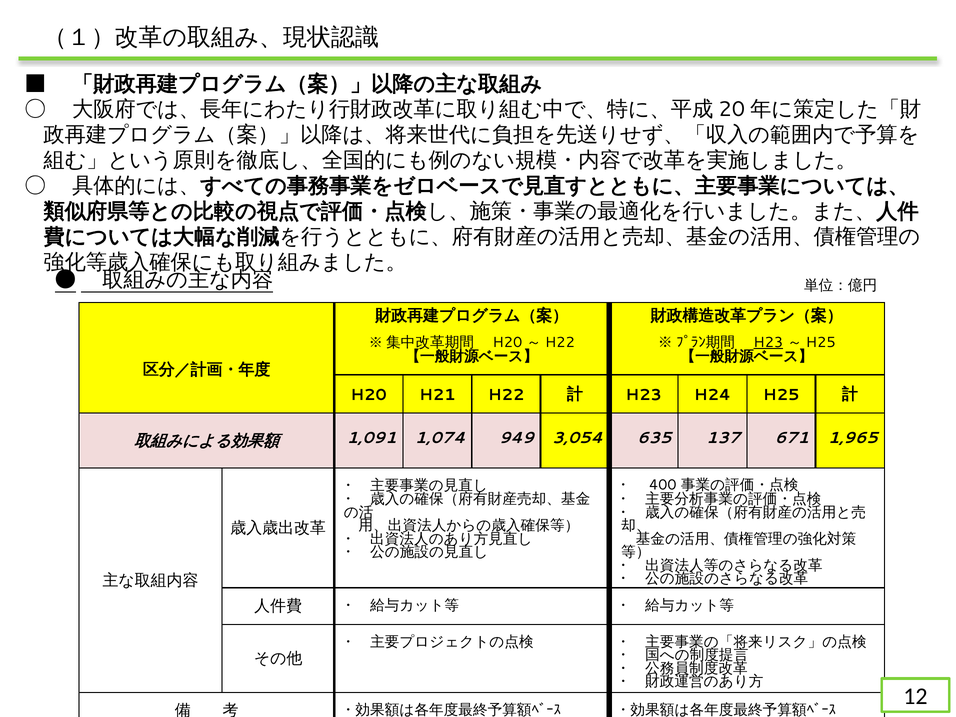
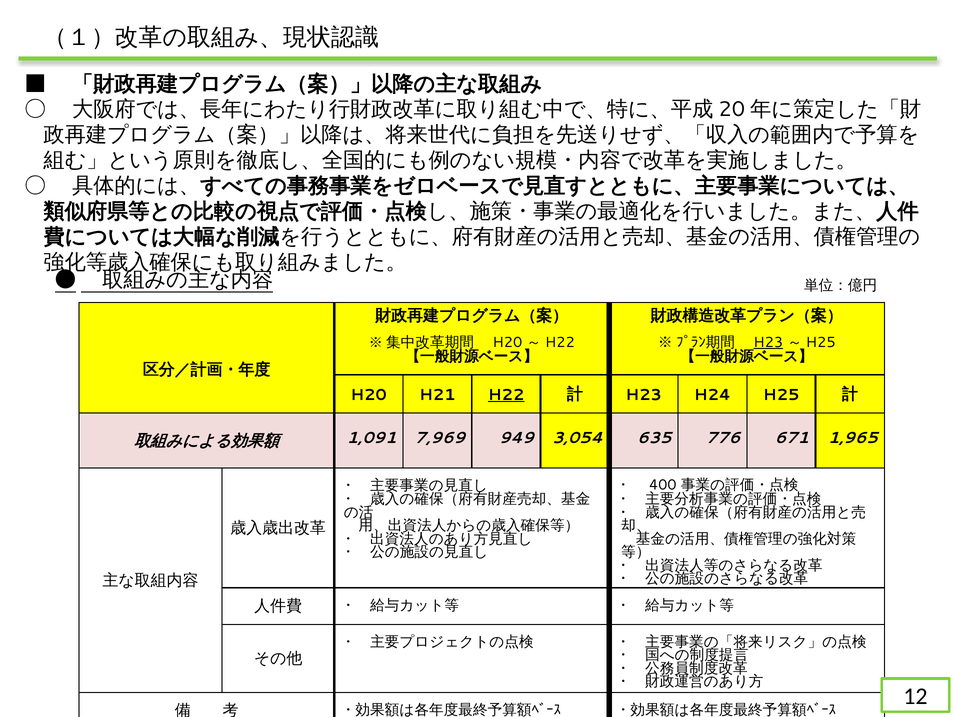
H22 at (506, 395) underline: none -> present
1,074: 1,074 -> 7,969
137: 137 -> 776
